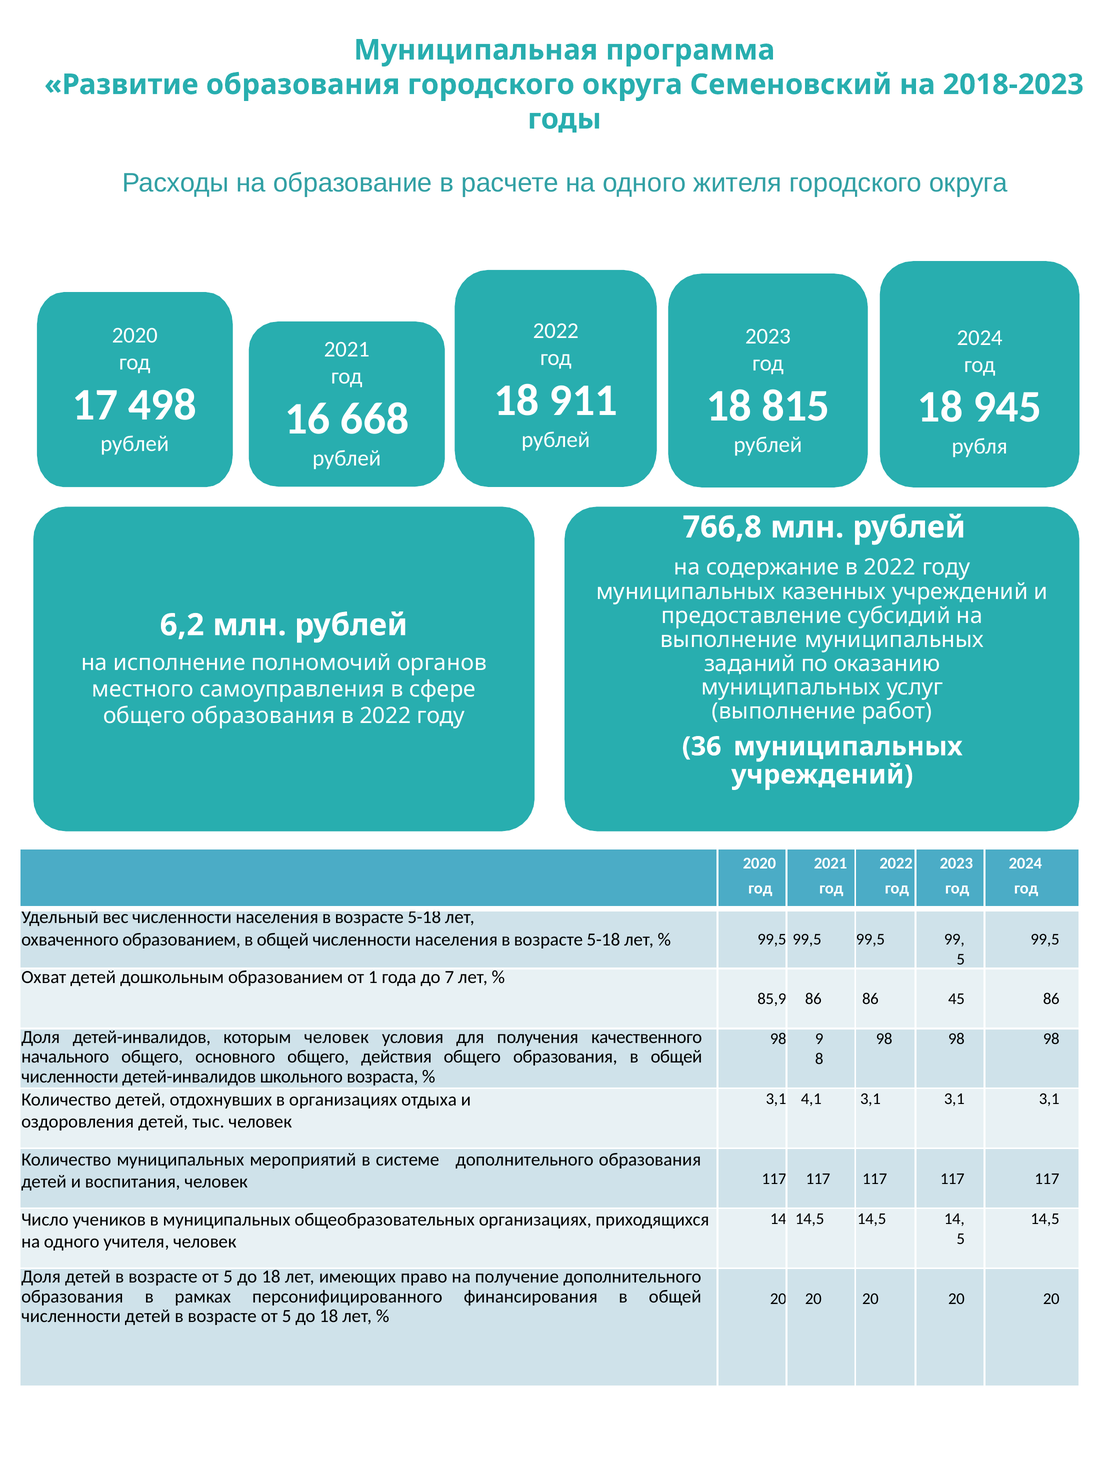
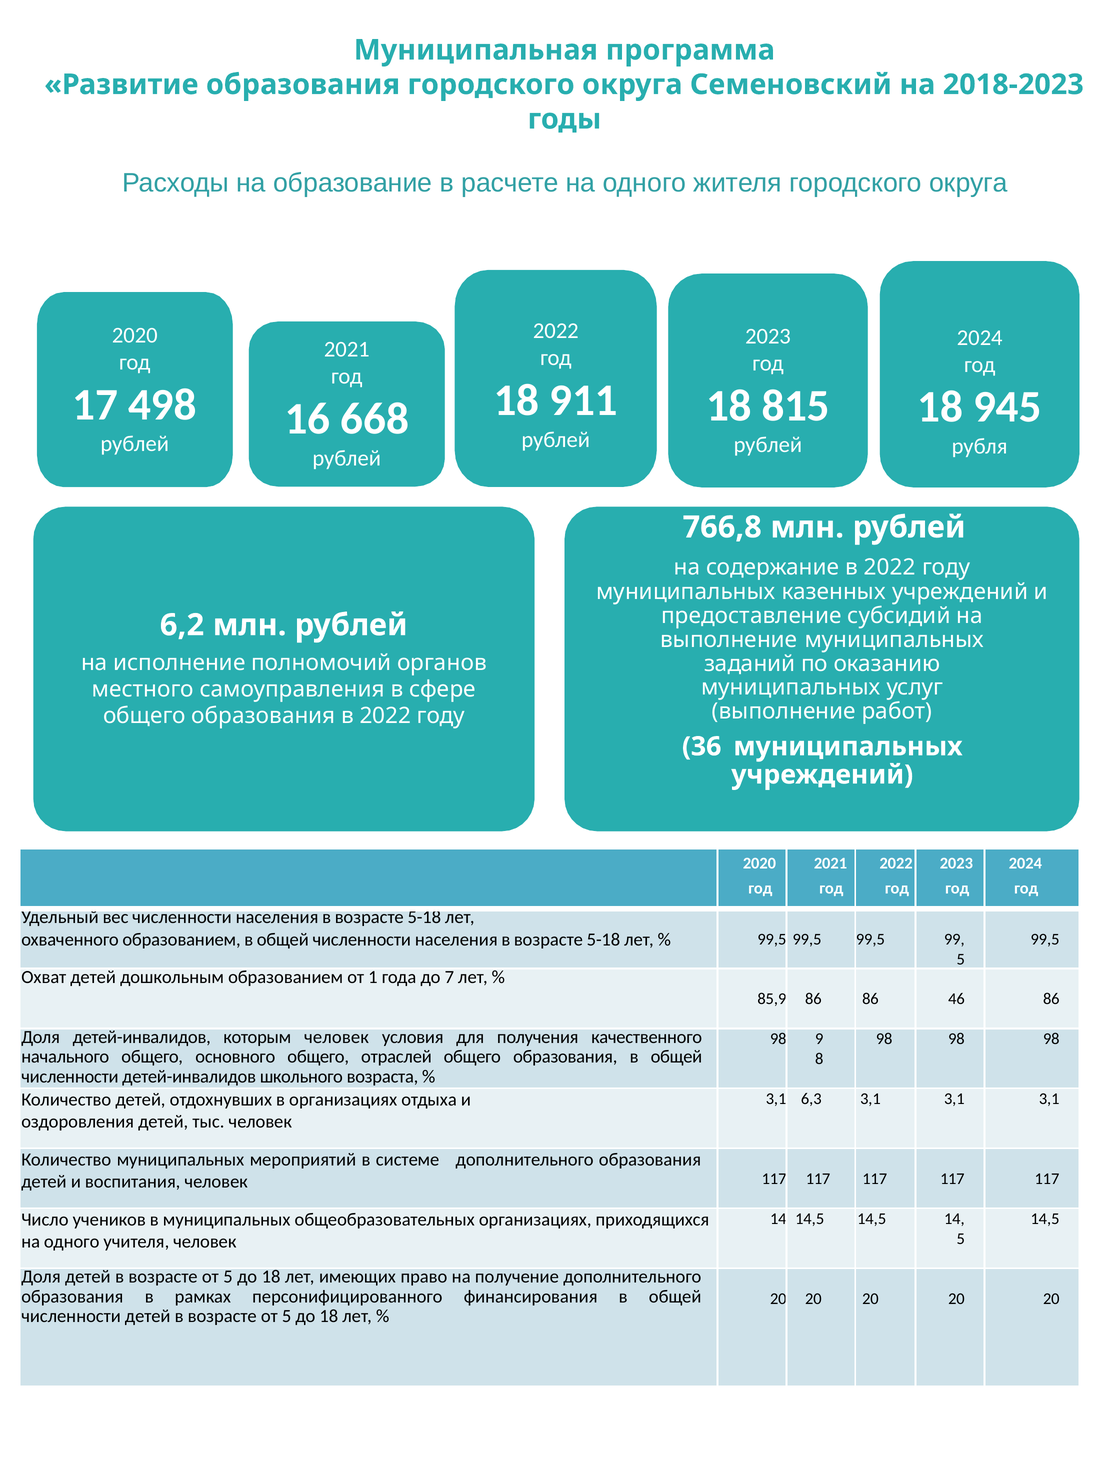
45: 45 -> 46
действия: действия -> отраслей
4,1: 4,1 -> 6,3
